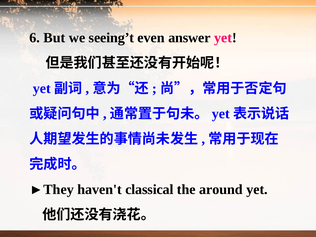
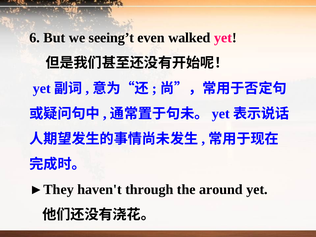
answer: answer -> walked
classical: classical -> through
